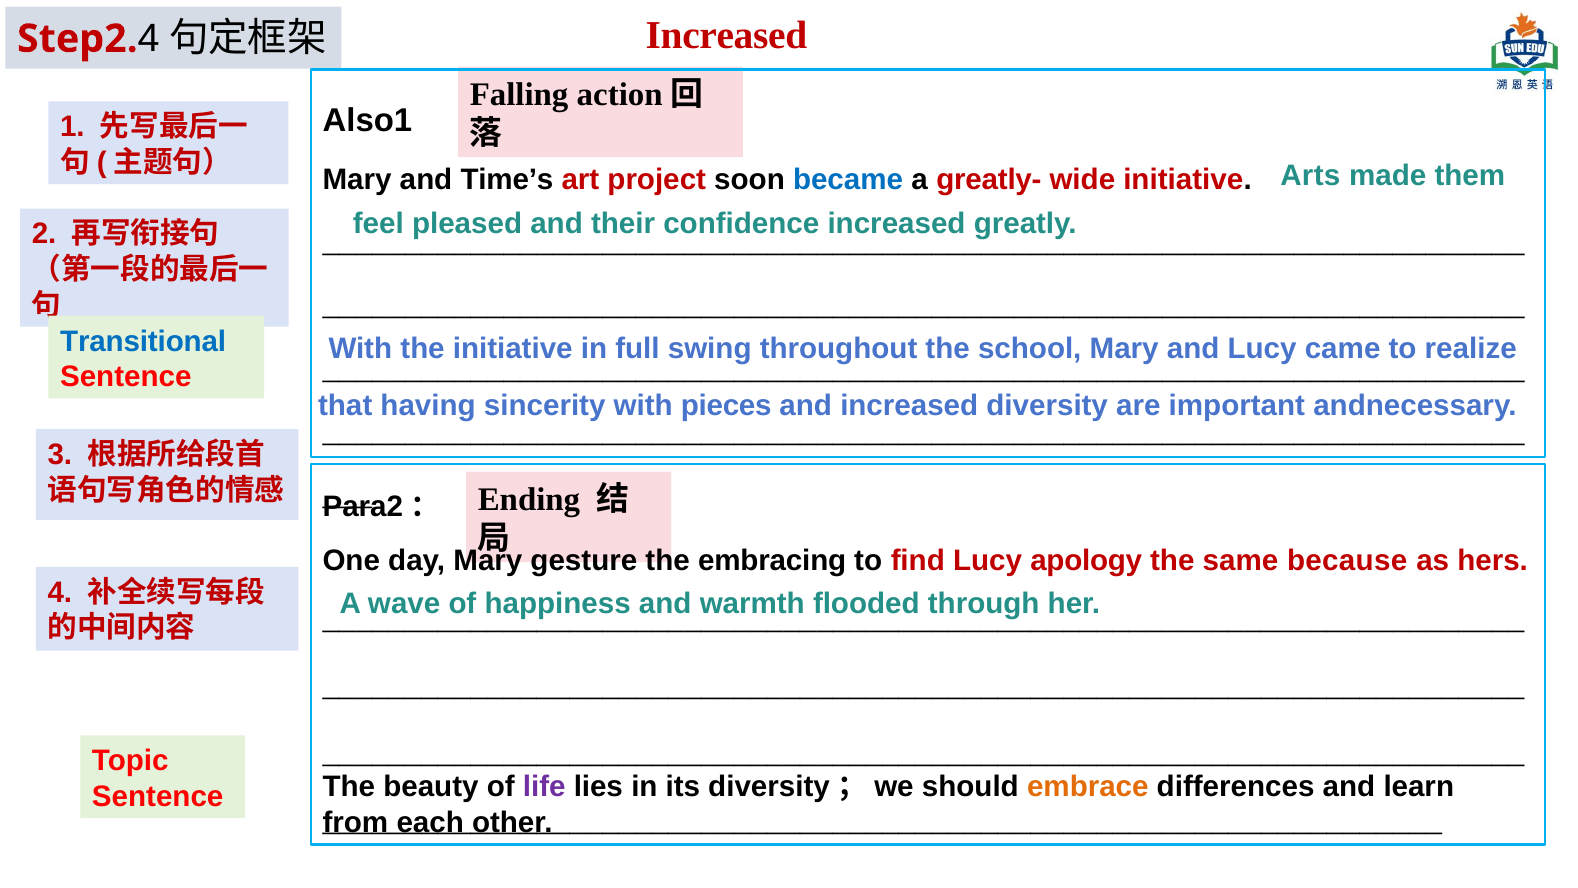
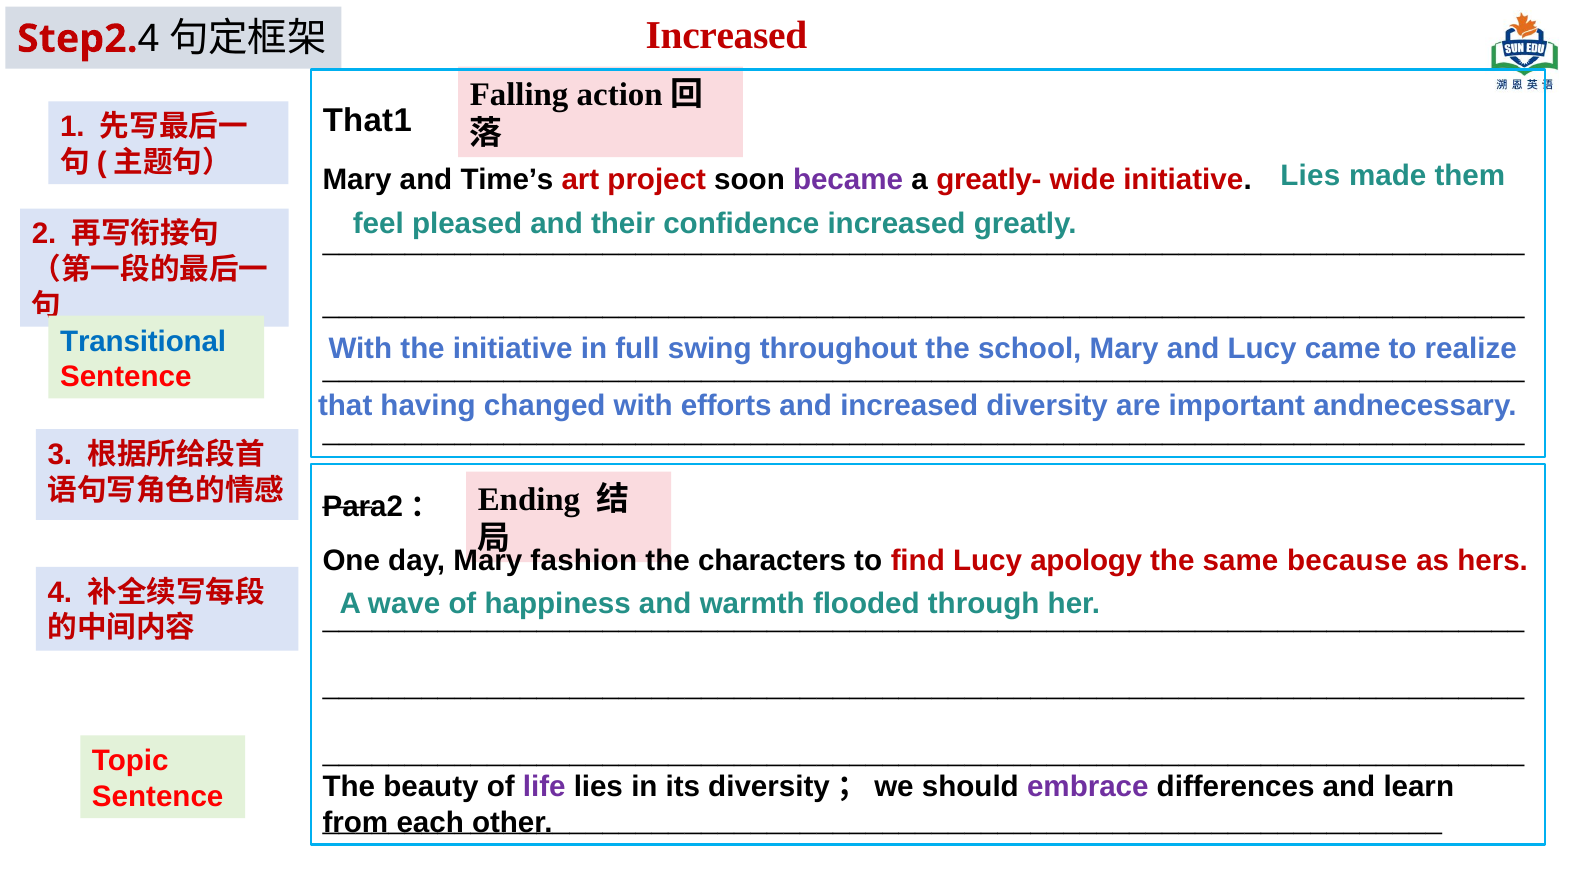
Also1: Also1 -> That1
Arts at (1310, 176): Arts -> Lies
became colour: blue -> purple
sincerity: sincerity -> changed
pieces: pieces -> efforts
gesture: gesture -> fashion
embracing: embracing -> characters
embrace colour: orange -> purple
